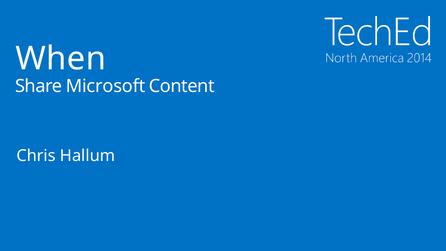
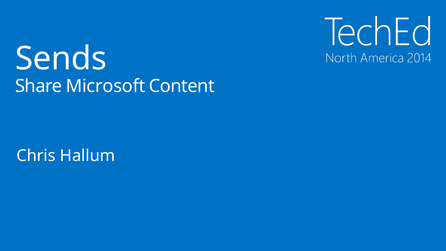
When: When -> Sends
